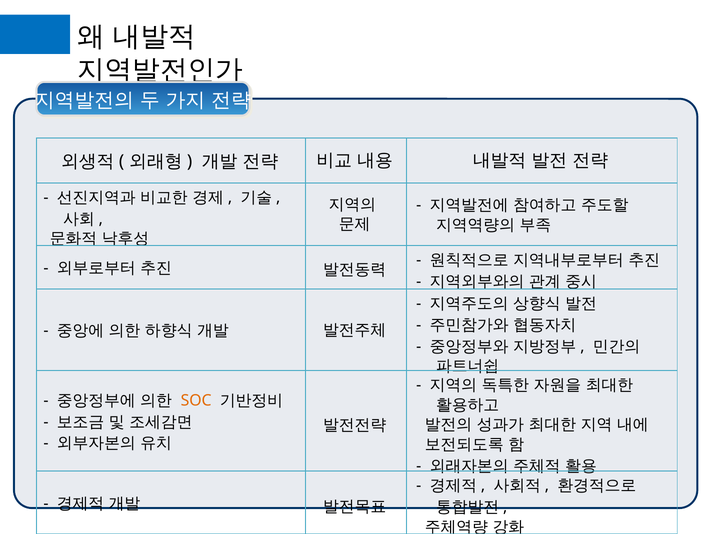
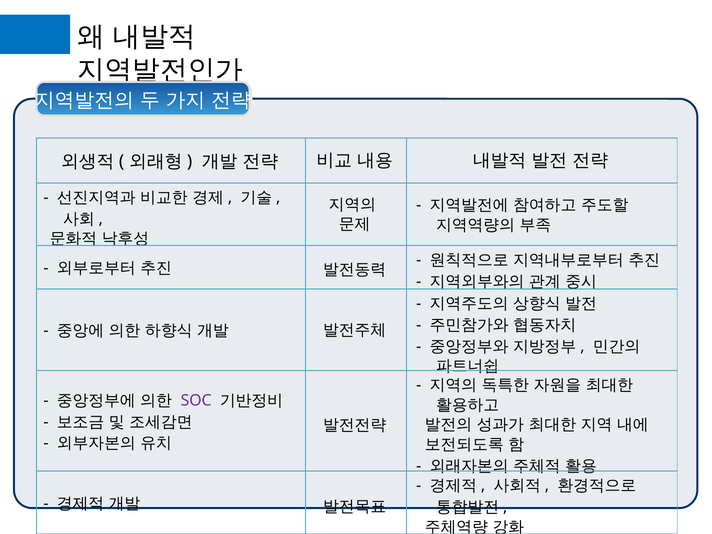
SOC colour: orange -> purple
